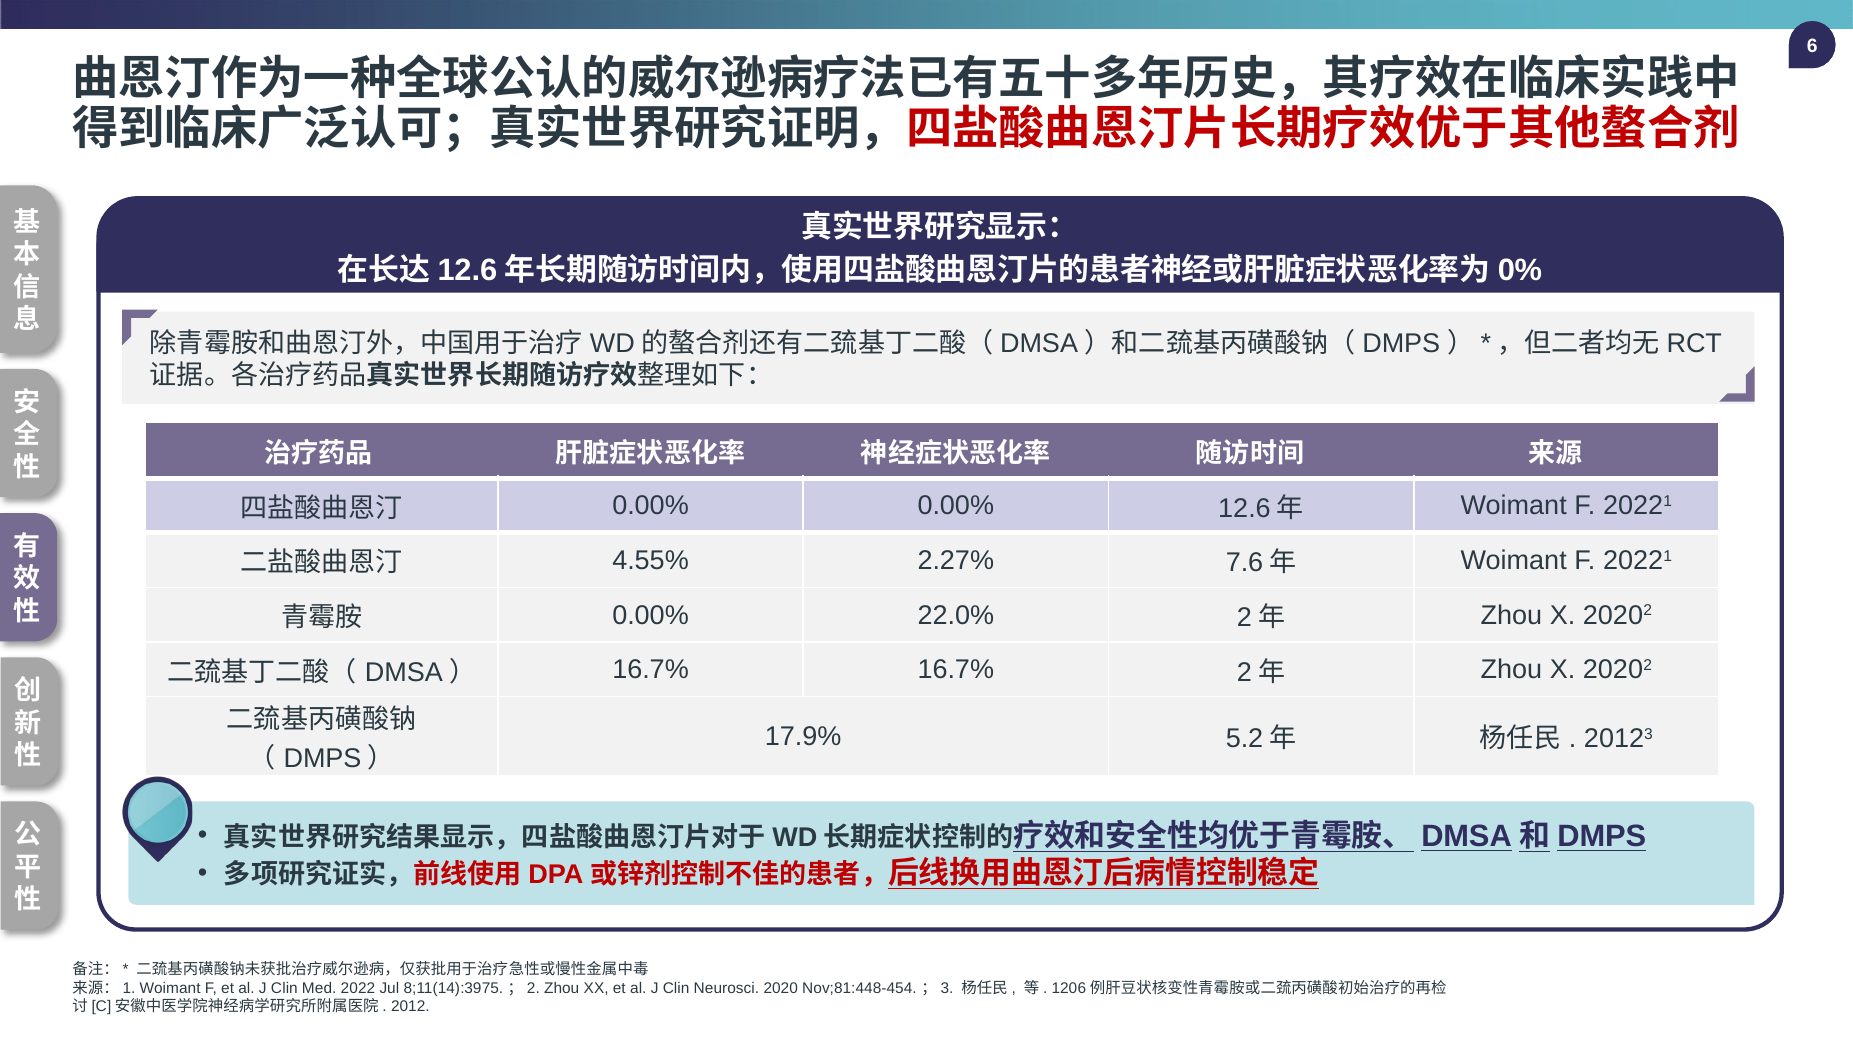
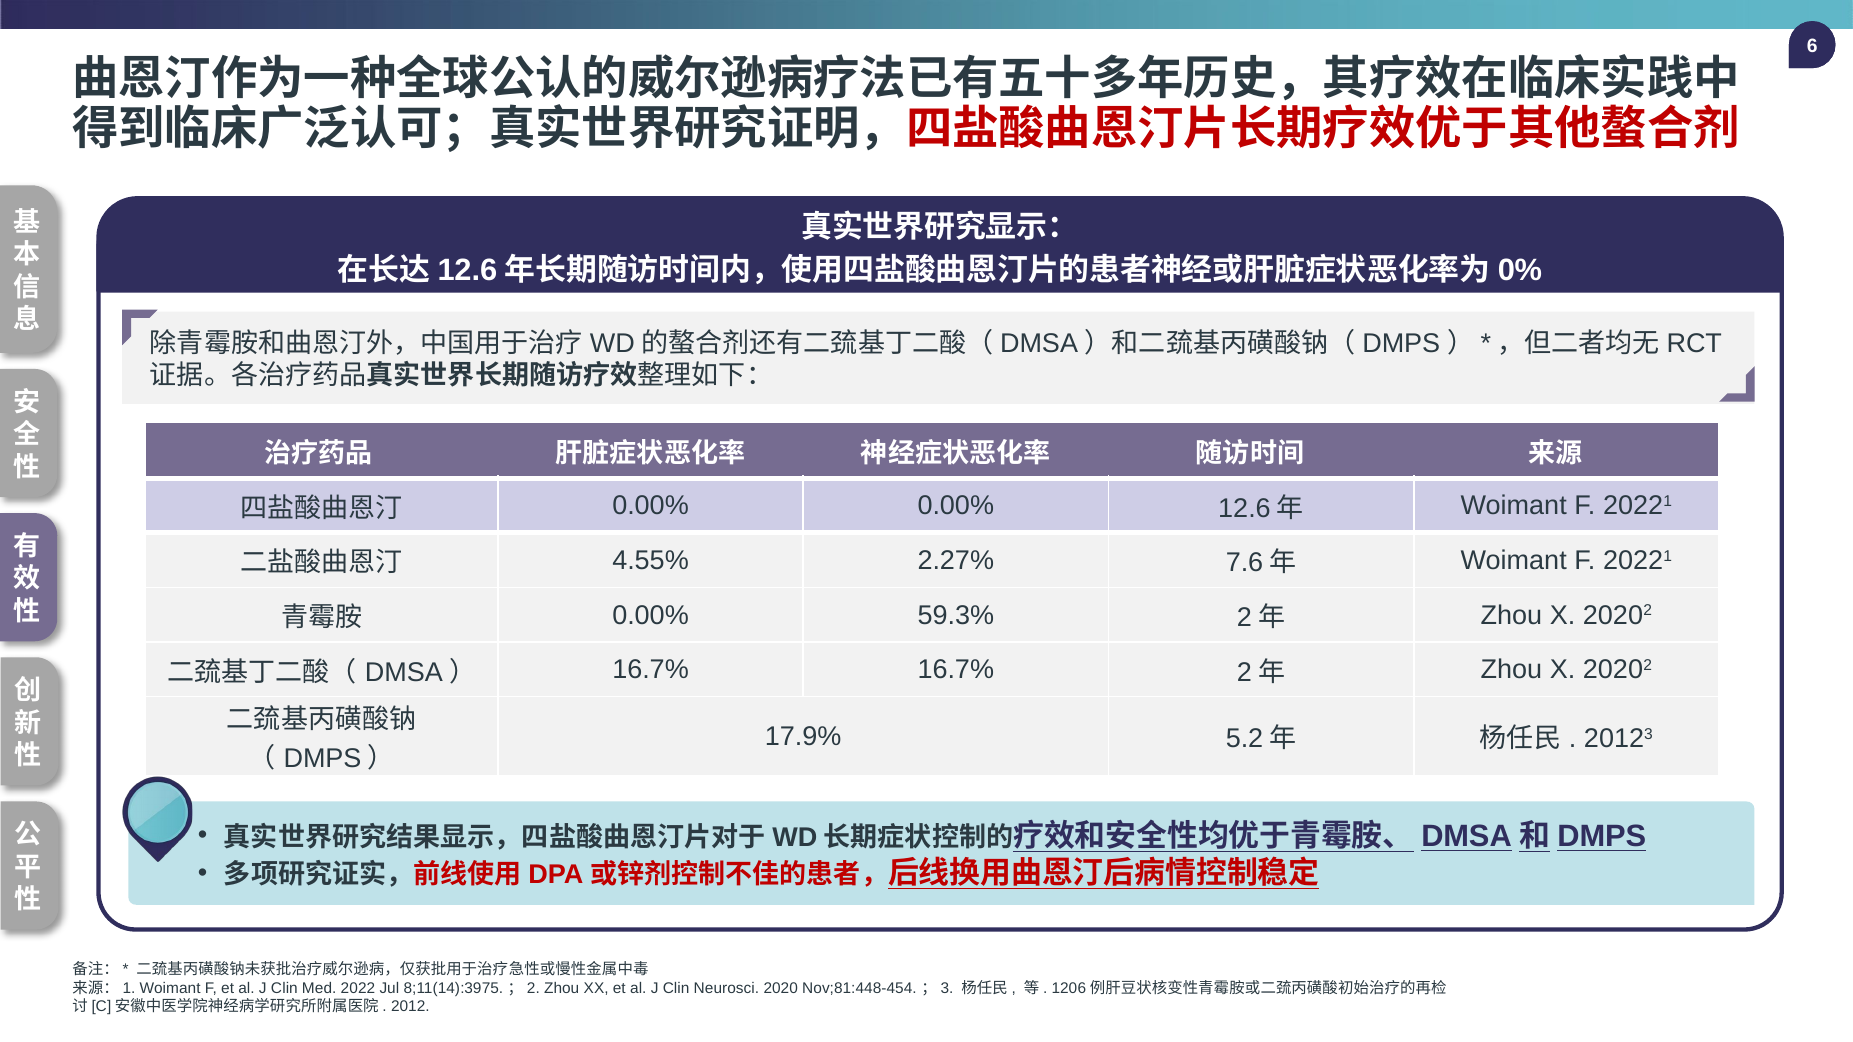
22.0%: 22.0% -> 59.3%
